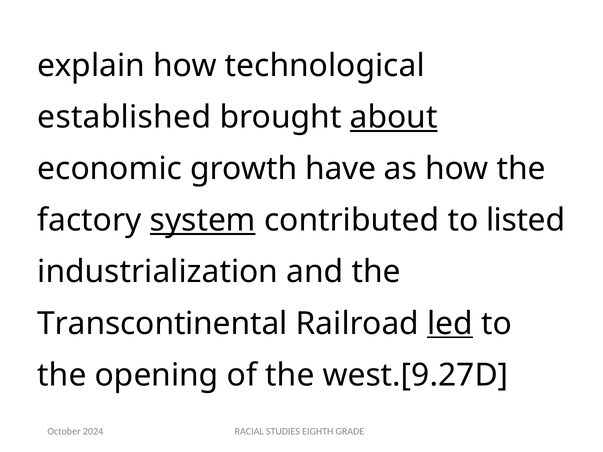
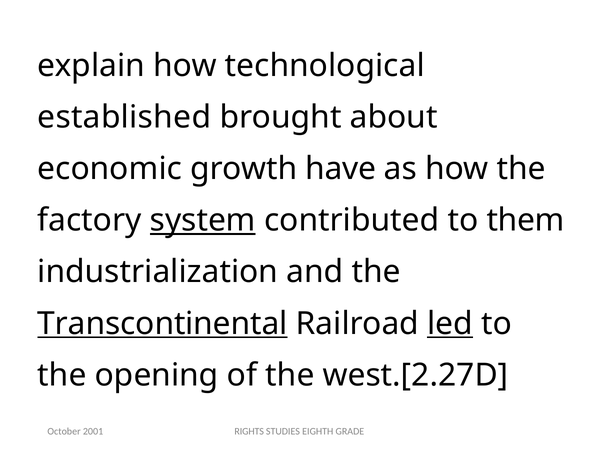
about underline: present -> none
listed: listed -> them
Transcontinental underline: none -> present
west.[9.27D: west.[9.27D -> west.[2.27D
RACIAL: RACIAL -> RIGHTS
2024: 2024 -> 2001
